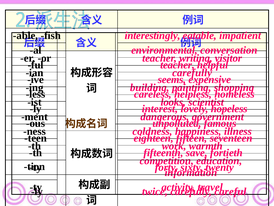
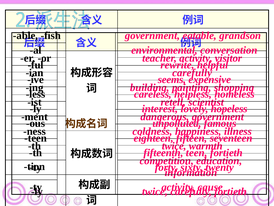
interestingly at (153, 36): interestingly -> government
impatient: impatient -> grandson
teacher writing: writing -> activity
ful teacher: teacher -> rewrite
looks: looks -> retell
th work: work -> twice
fifteenth save: save -> teen
travel: travel -> cause
careful at (231, 191): careful -> fortieth
